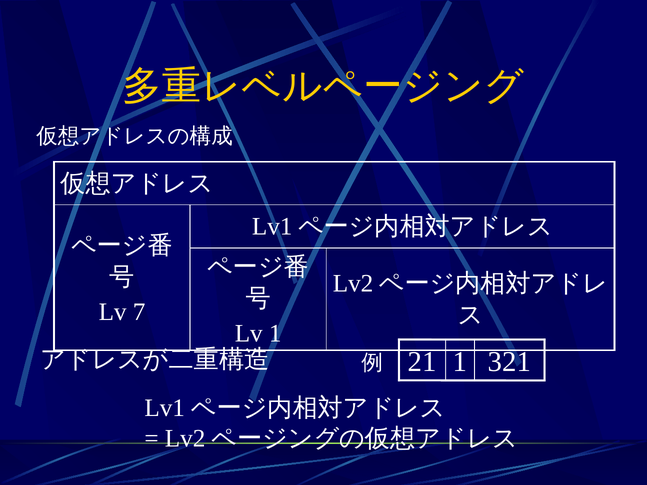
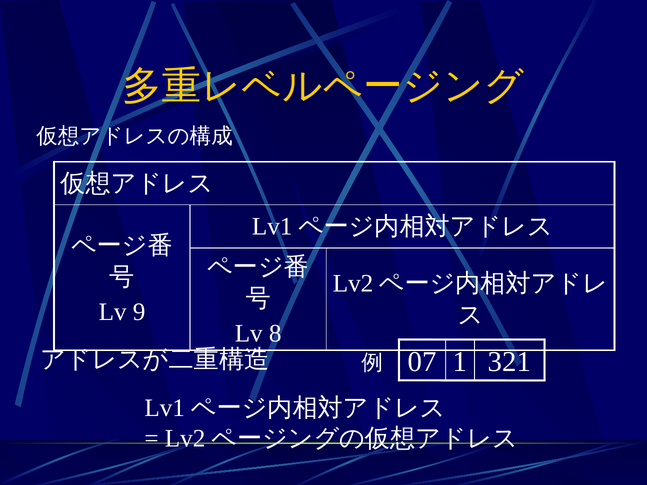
7: 7 -> 9
Lv 1: 1 -> 8
21: 21 -> 07
